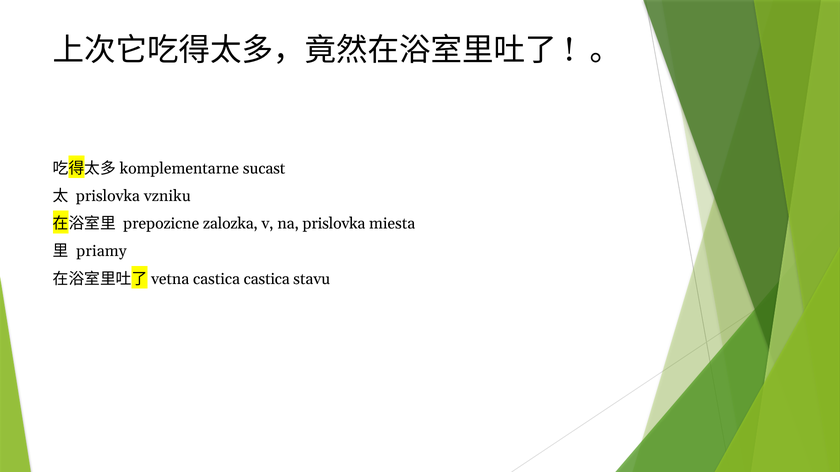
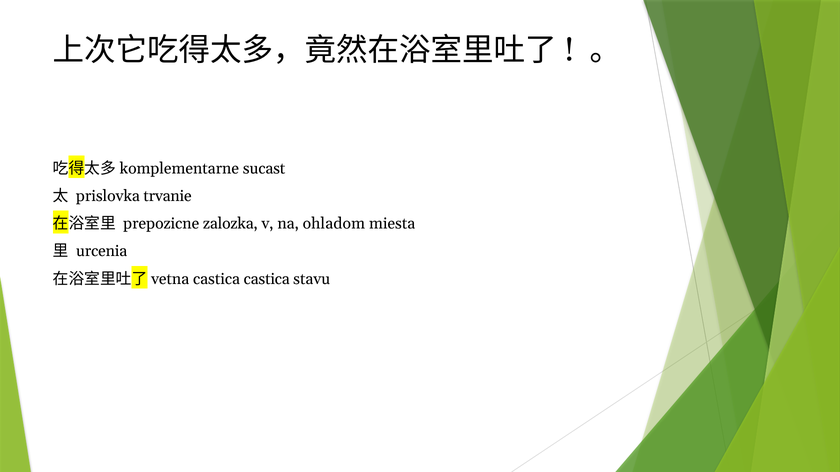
vzniku: vzniku -> trvanie
na prislovka: prislovka -> ohladom
priamy: priamy -> urcenia
